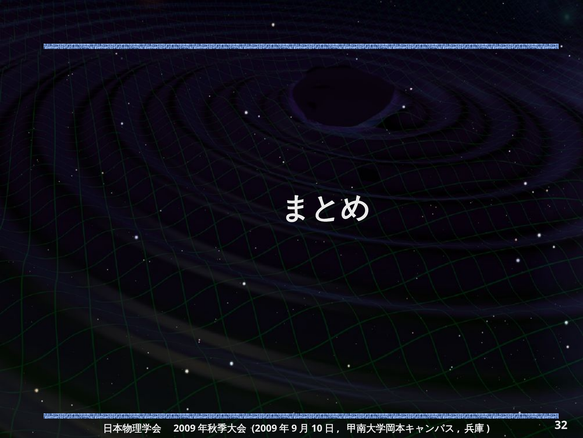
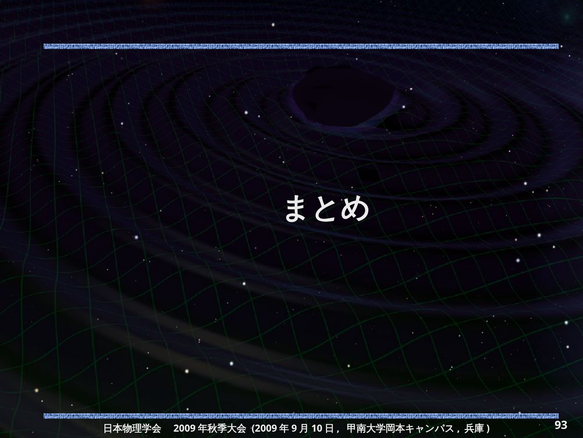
32: 32 -> 93
